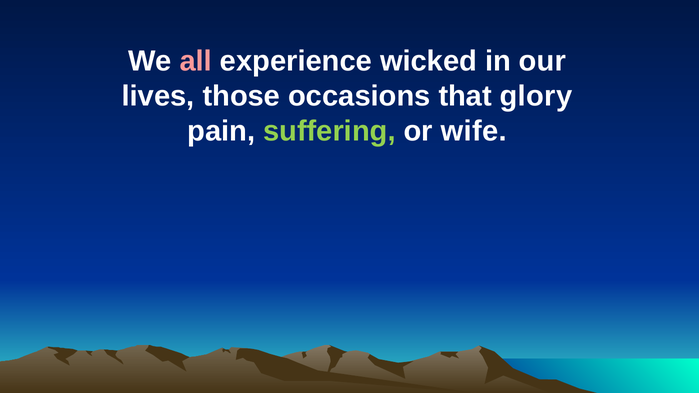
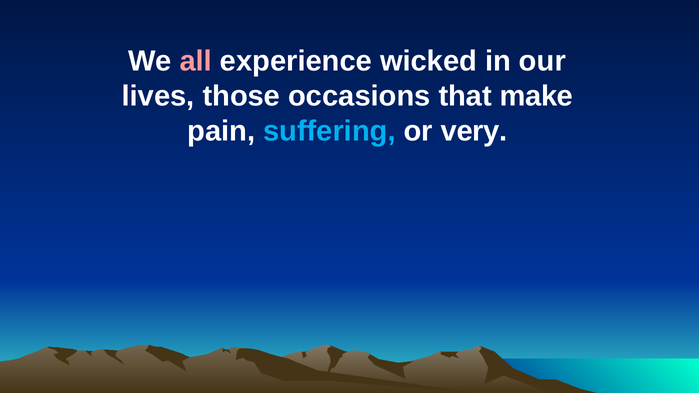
glory: glory -> make
suffering colour: light green -> light blue
wife: wife -> very
